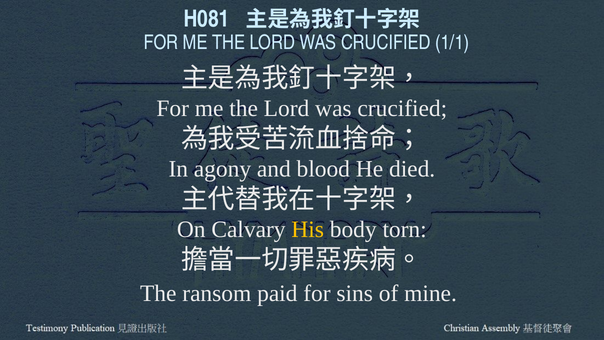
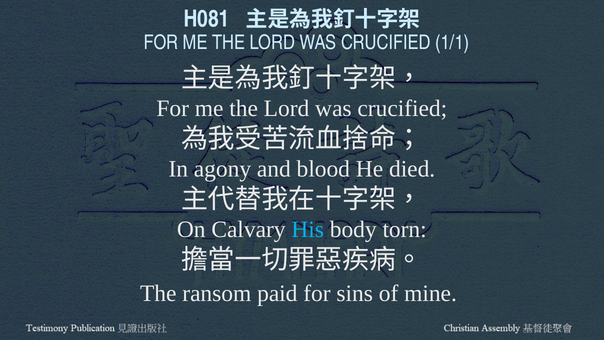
His colour: yellow -> light blue
